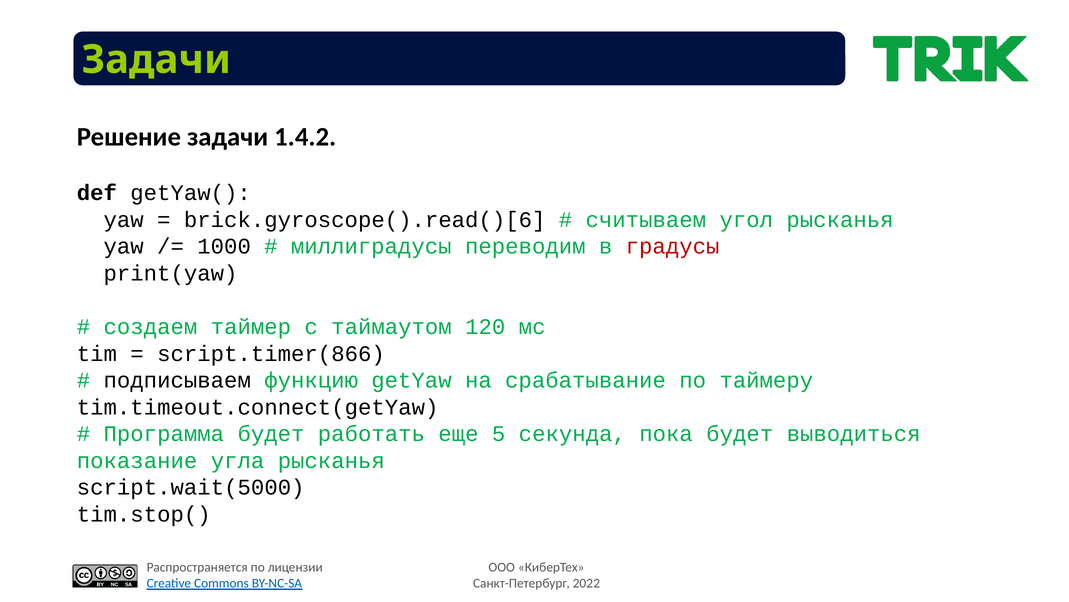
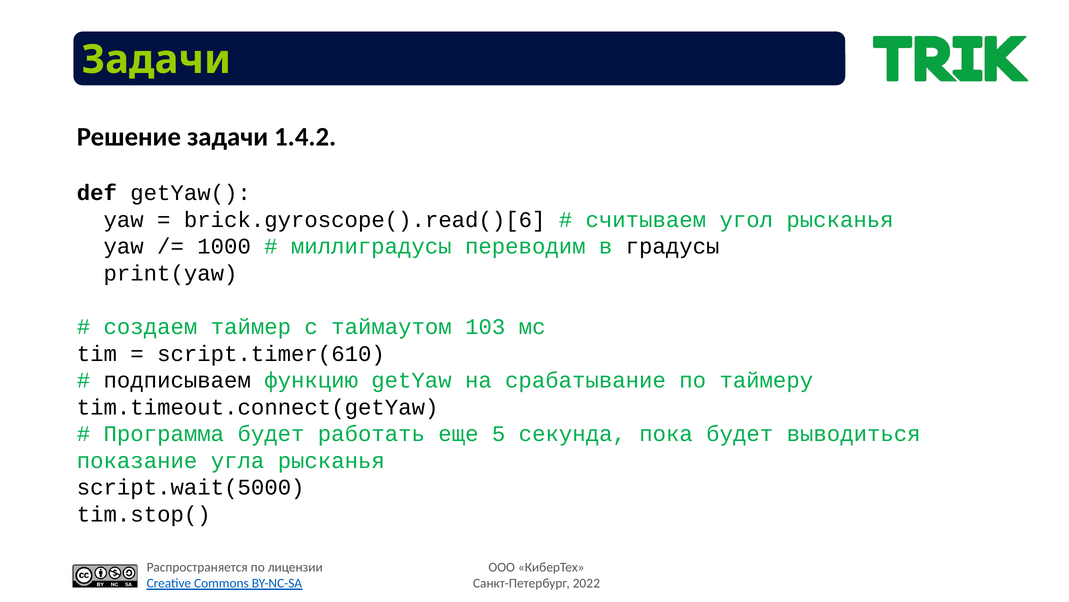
градусы colour: red -> black
120: 120 -> 103
script.timer(866: script.timer(866 -> script.timer(610
